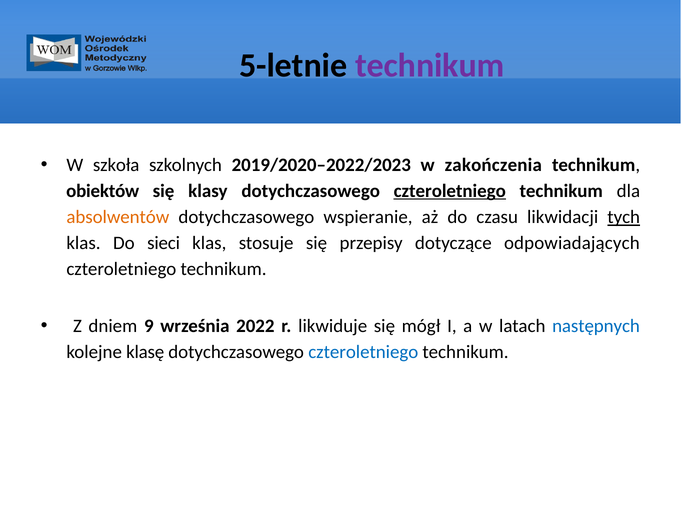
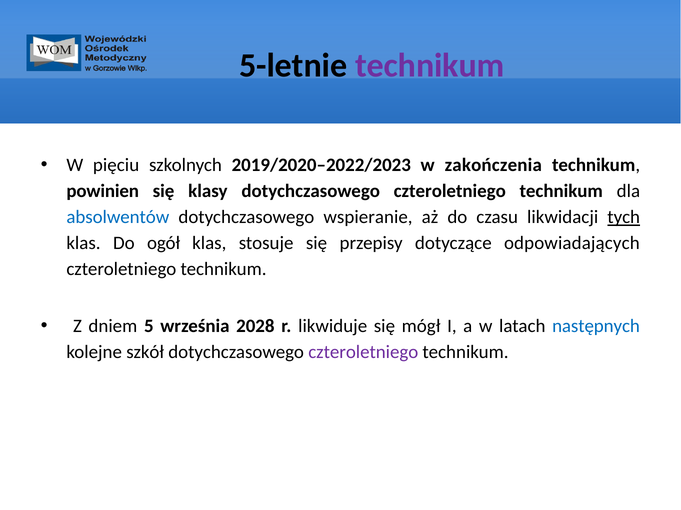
szkoła: szkoła -> pięciu
obiektów: obiektów -> powinien
czteroletniego at (450, 191) underline: present -> none
absolwentów colour: orange -> blue
sieci: sieci -> ogół
9: 9 -> 5
2022: 2022 -> 2028
klasę: klasę -> szkół
czteroletniego at (363, 353) colour: blue -> purple
